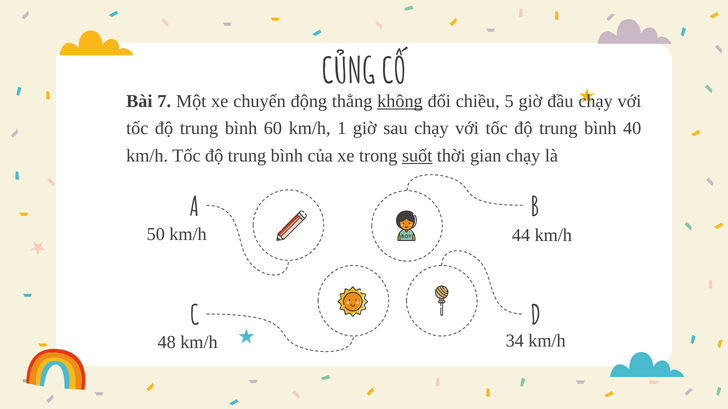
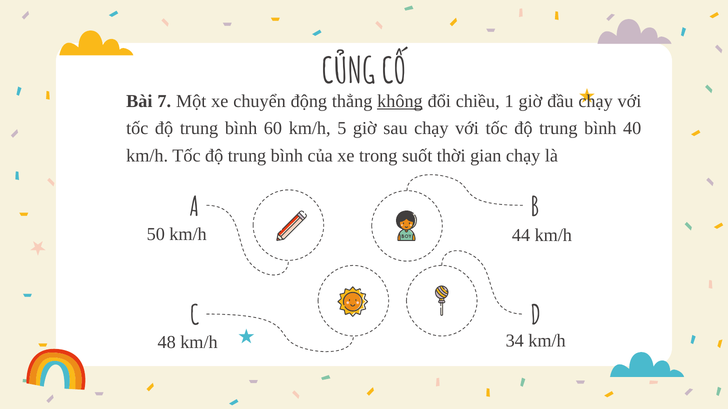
5: 5 -> 1
1: 1 -> 5
suốt underline: present -> none
